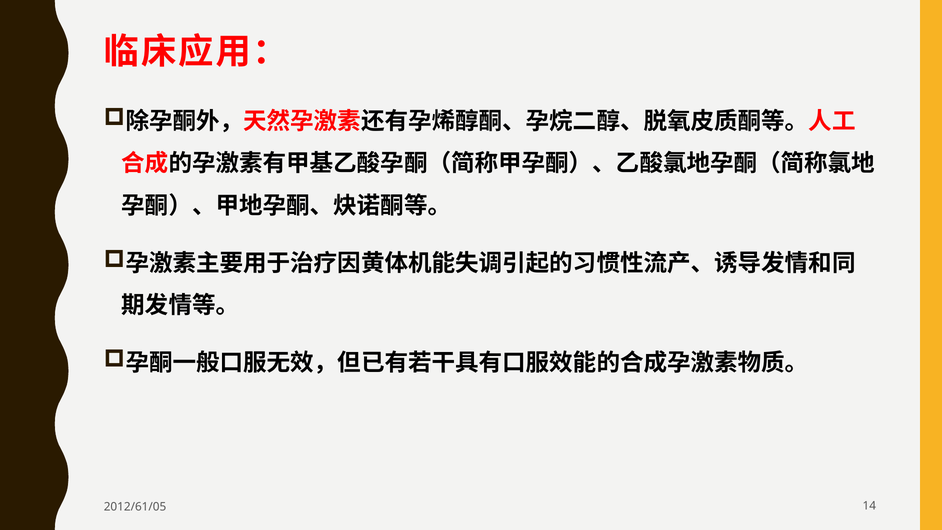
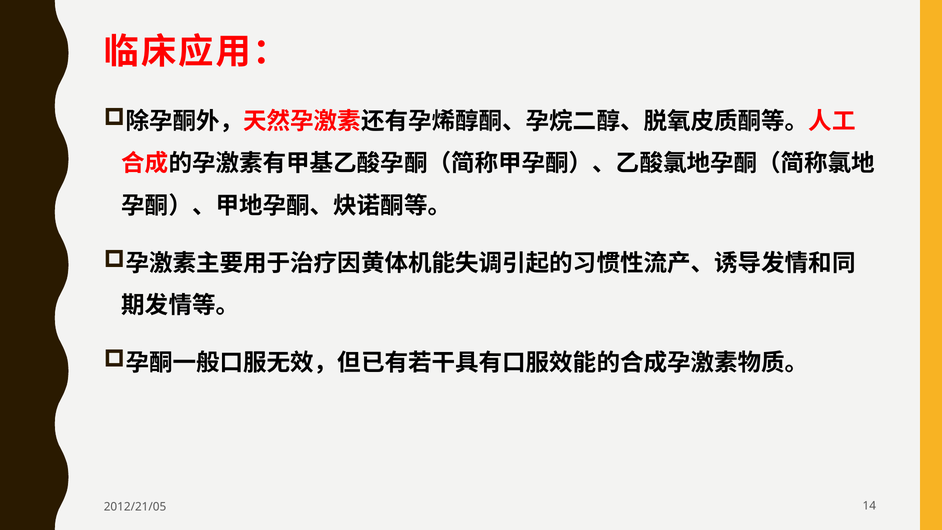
2012/61/05: 2012/61/05 -> 2012/21/05
